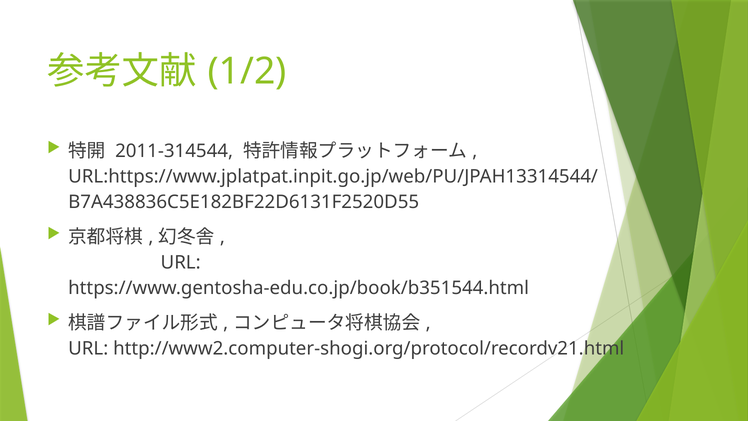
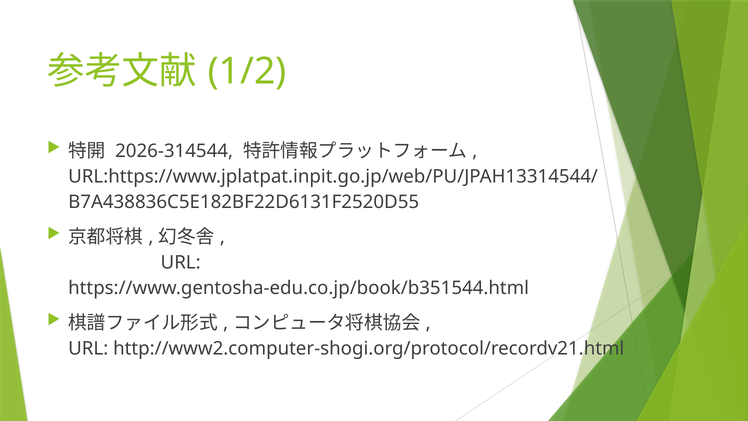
2011-314544: 2011-314544 -> 2026-314544
